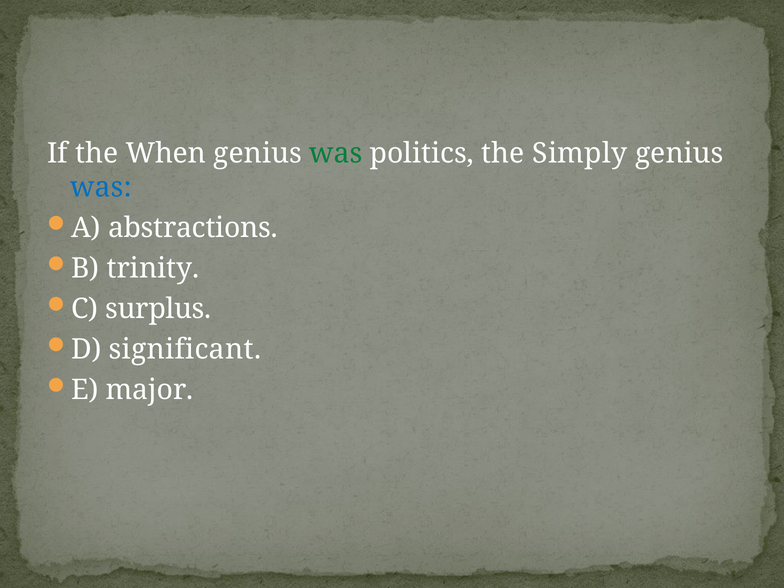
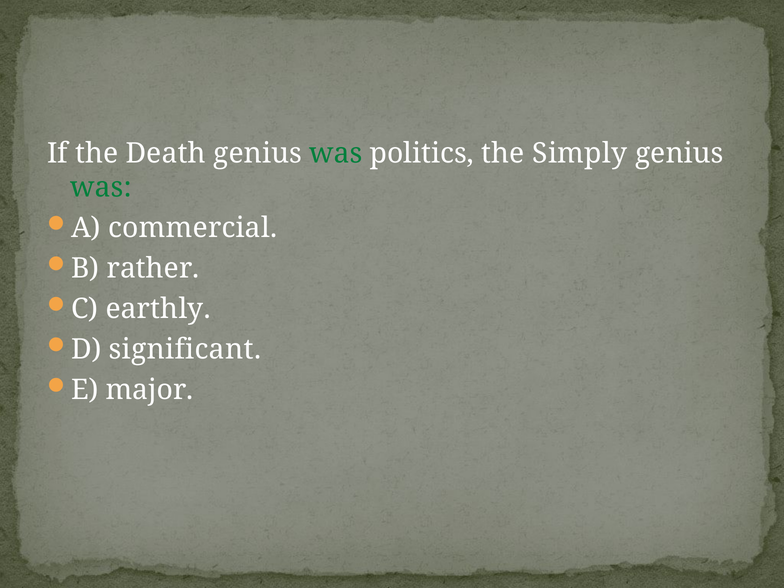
When: When -> Death
was at (101, 187) colour: blue -> green
abstractions: abstractions -> commercial
trinity: trinity -> rather
surplus: surplus -> earthly
